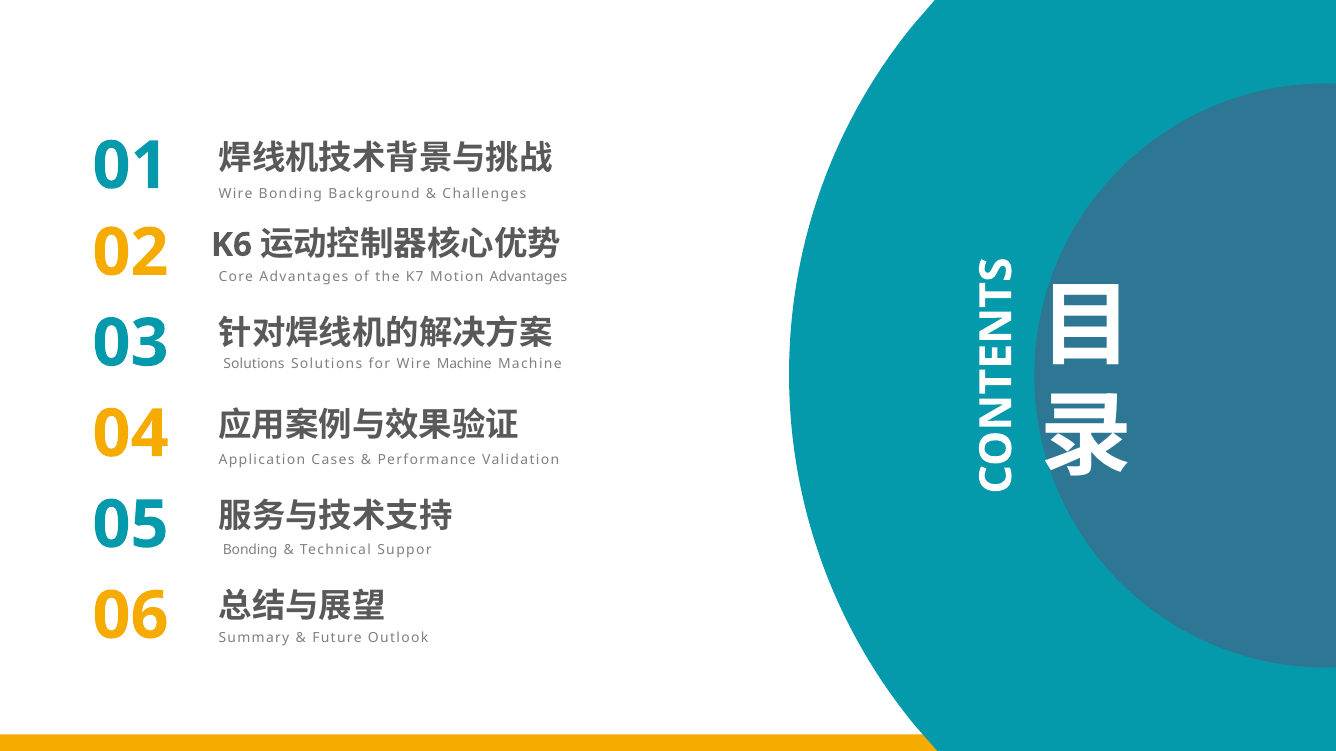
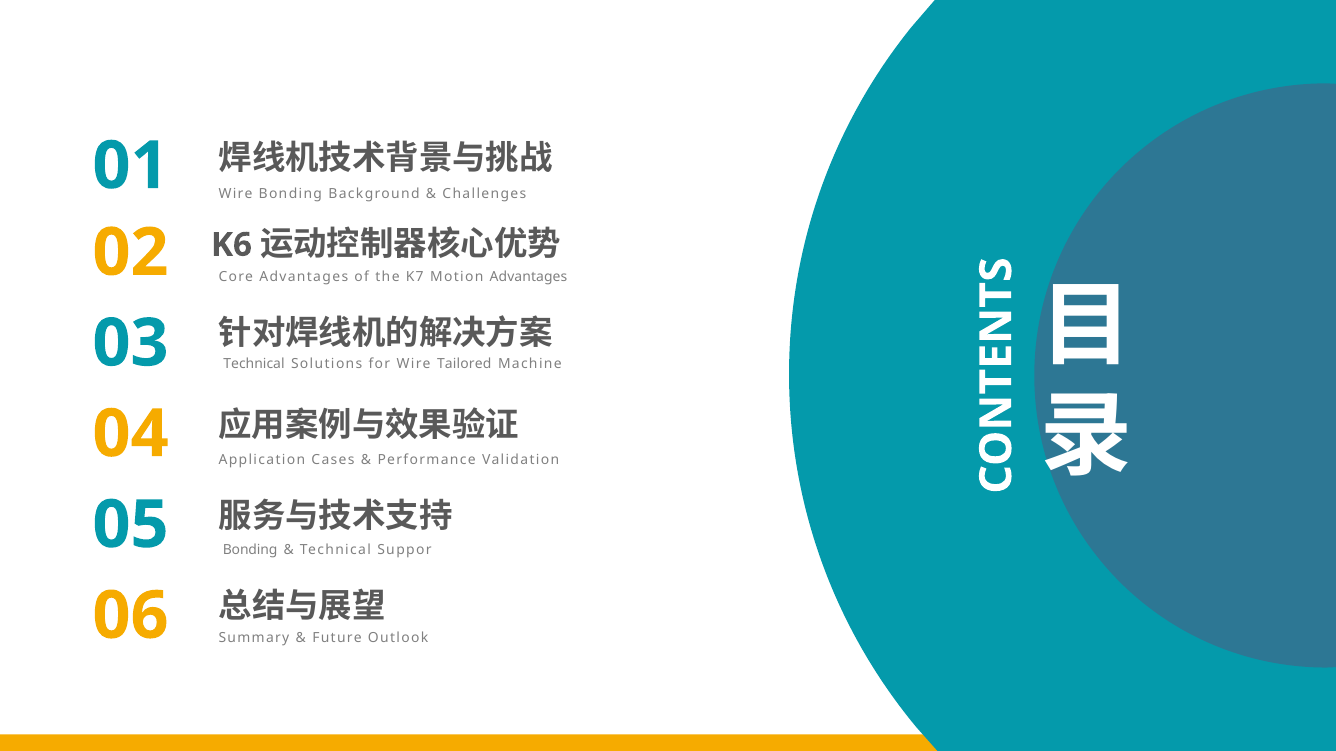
Solutions at (254, 364): Solutions -> Technical
Wire Machine: Machine -> Tailored
